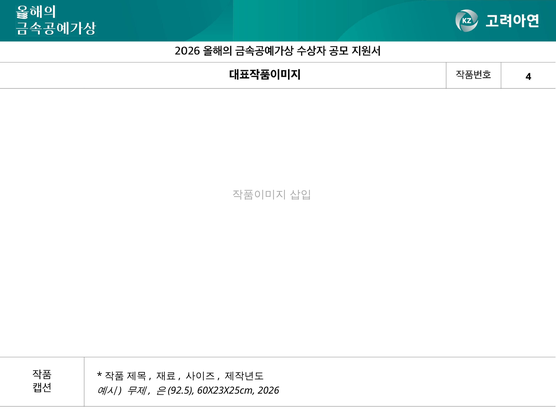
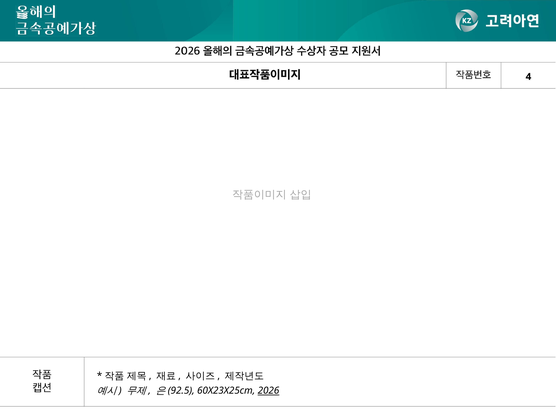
2026 underline: none -> present
